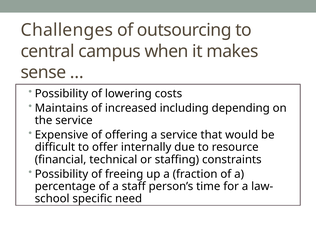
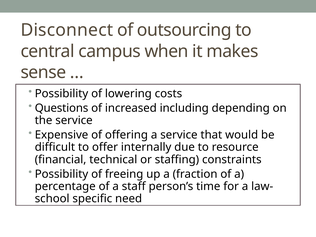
Challenges: Challenges -> Disconnect
Maintains: Maintains -> Questions
